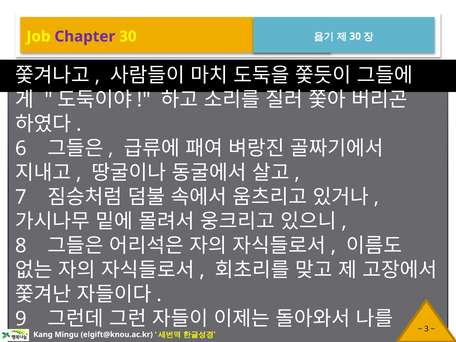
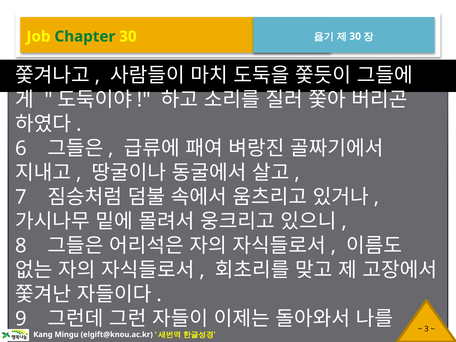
Chapter colour: purple -> green
